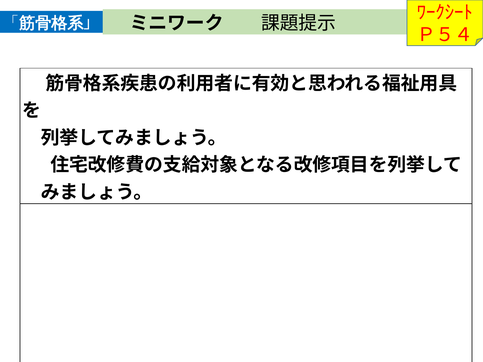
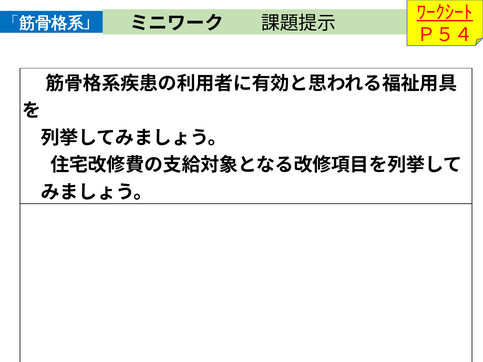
ﾜｰｸｼｰﾄ underline: none -> present
